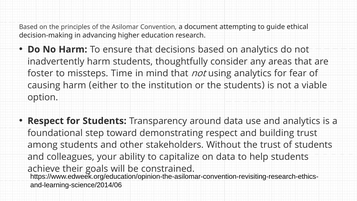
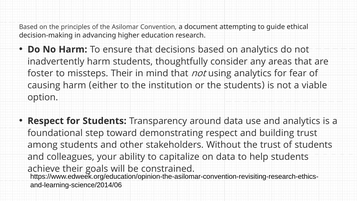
missteps Time: Time -> Their
